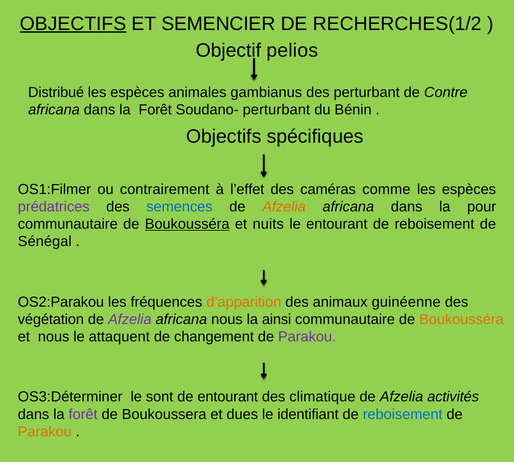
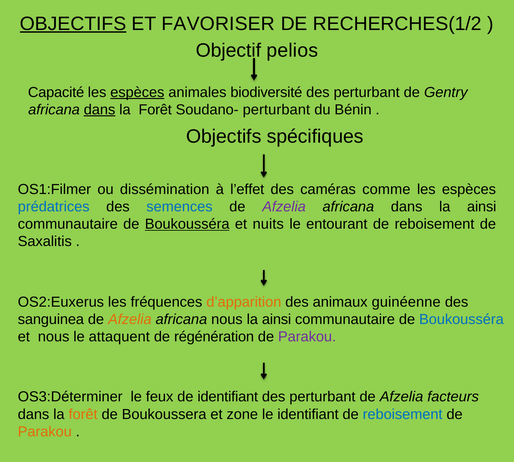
SEMENCIER: SEMENCIER -> FAVORISER
Distribué: Distribué -> Capacité
espèces at (137, 92) underline: none -> present
gambianus: gambianus -> biodiversité
Contre: Contre -> Gentry
dans at (100, 110) underline: none -> present
contrairement: contrairement -> dissémination
prédatrices colour: purple -> blue
Afzelia at (284, 207) colour: orange -> purple
dans la pour: pour -> ainsi
Sénégal: Sénégal -> Saxalitis
OS2:Parakou: OS2:Parakou -> OS2:Euxerus
végétation: végétation -> sanguinea
Afzelia at (130, 320) colour: purple -> orange
Boukousséra at (461, 320) colour: orange -> blue
changement: changement -> régénération
sont: sont -> feux
de entourant: entourant -> identifiant
climatique at (322, 397): climatique -> perturbant
activités: activités -> facteurs
forêt at (83, 415) colour: purple -> orange
dues: dues -> zone
